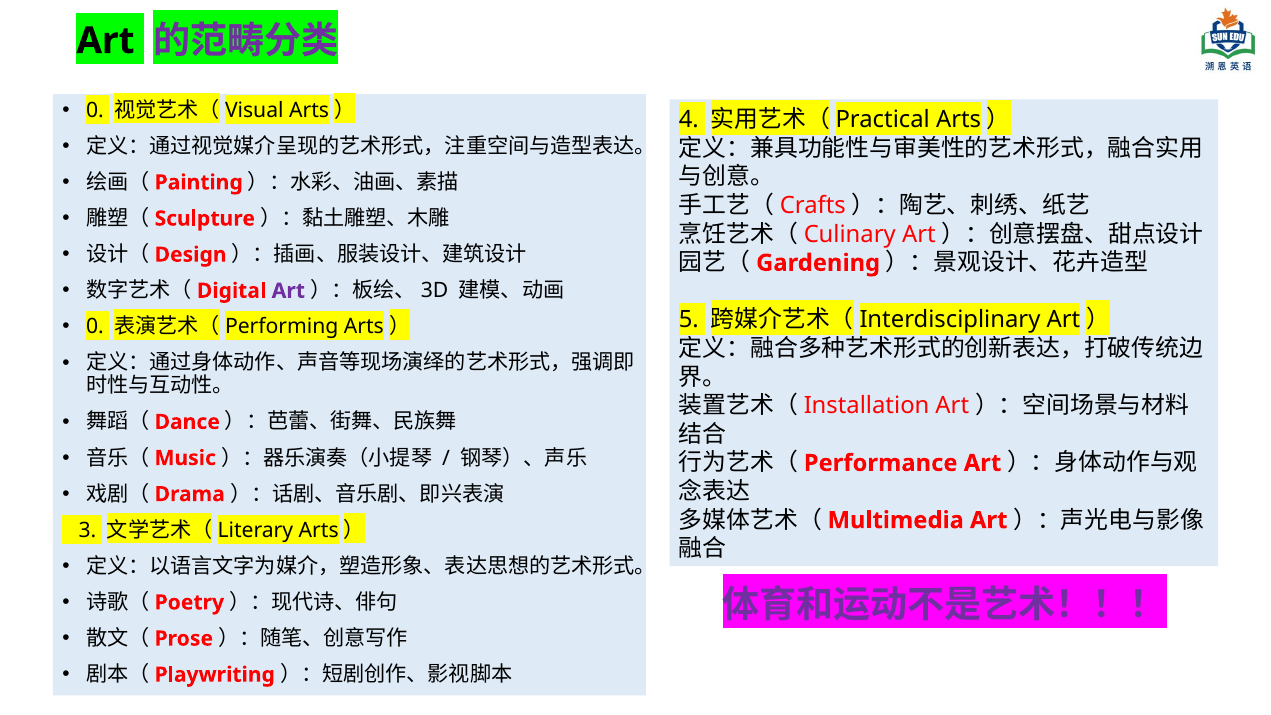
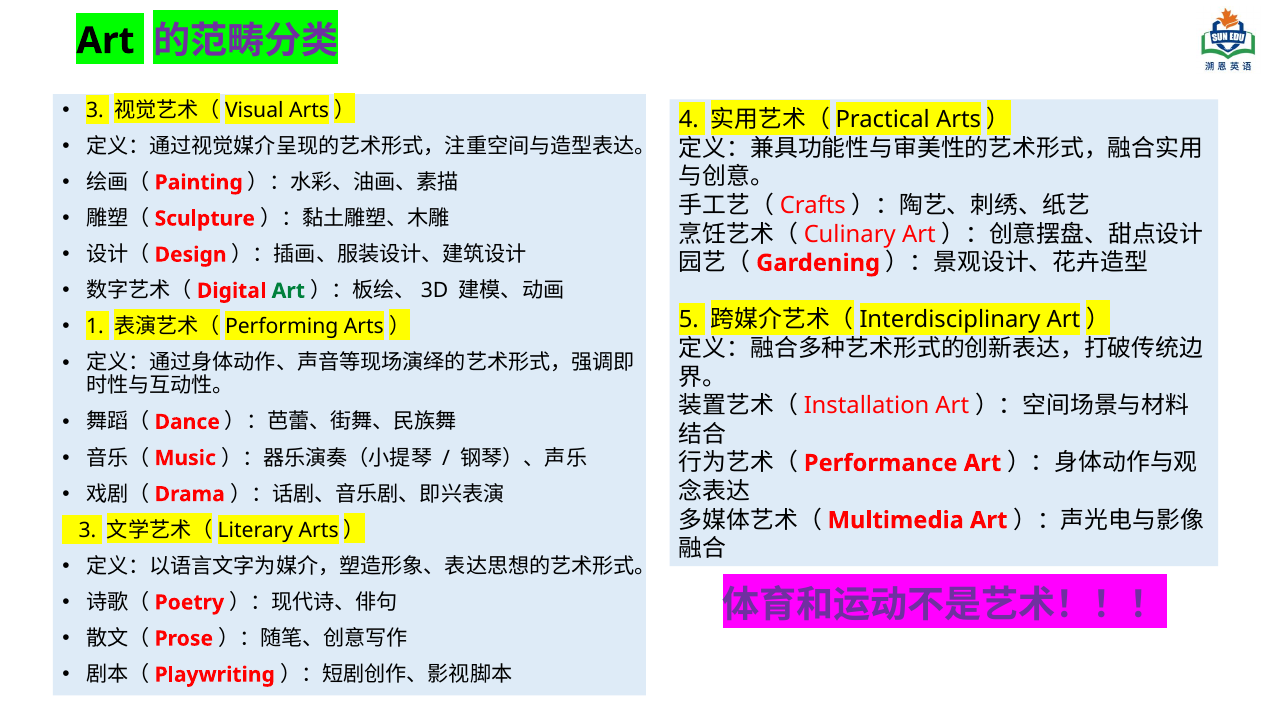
0 at (95, 110): 0 -> 3
Art at (288, 291) colour: purple -> green
0 at (95, 327): 0 -> 1
